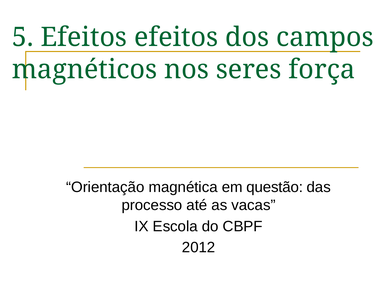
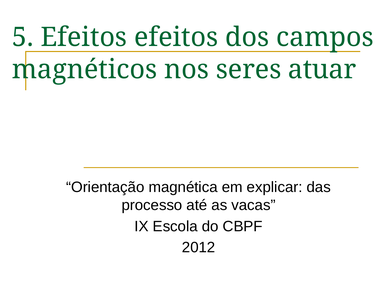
força: força -> atuar
questão: questão -> explicar
